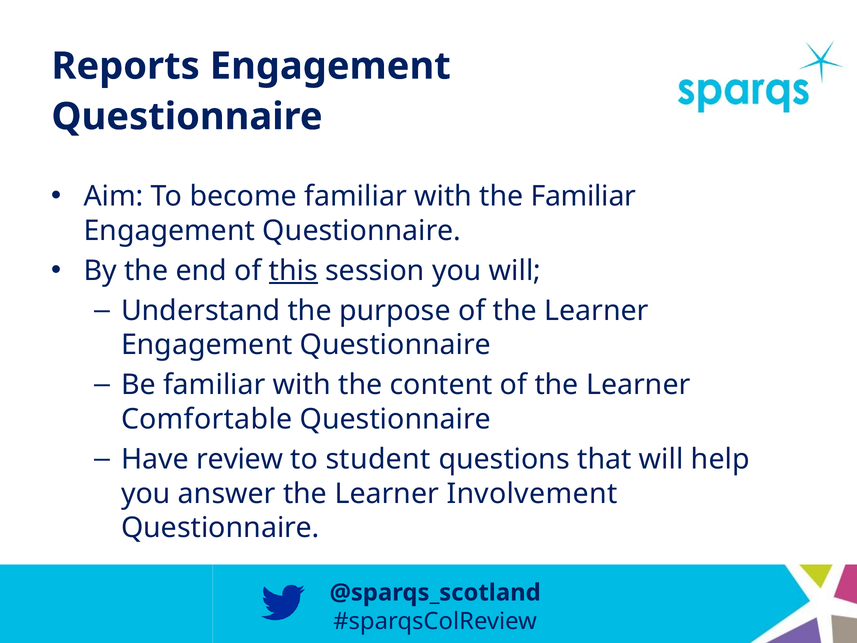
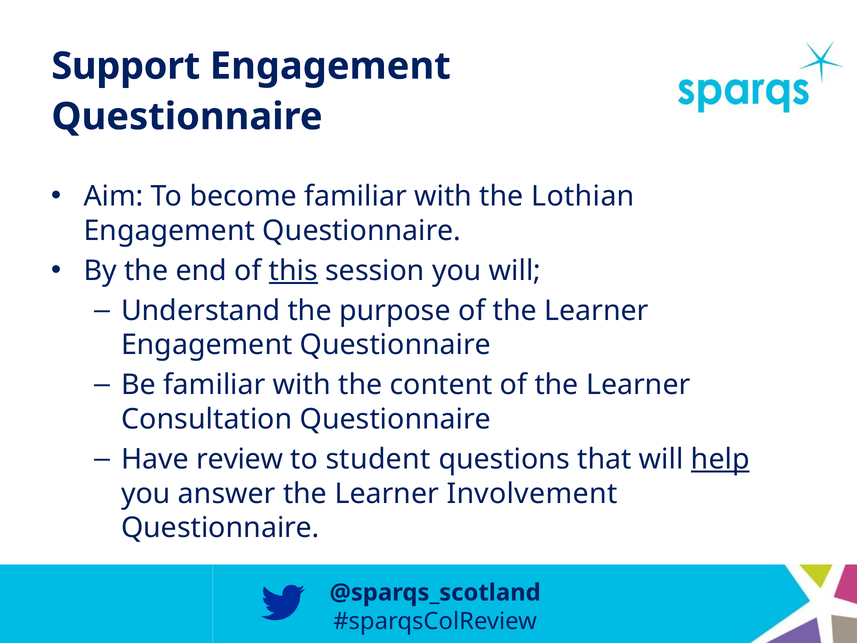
Reports: Reports -> Support
the Familiar: Familiar -> Lothian
Comfortable: Comfortable -> Consultation
help underline: none -> present
